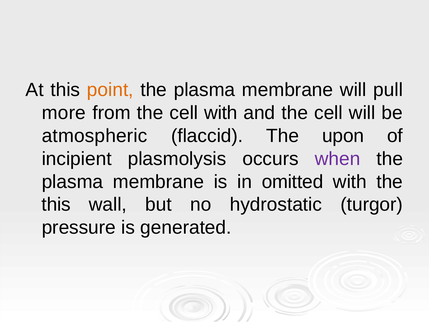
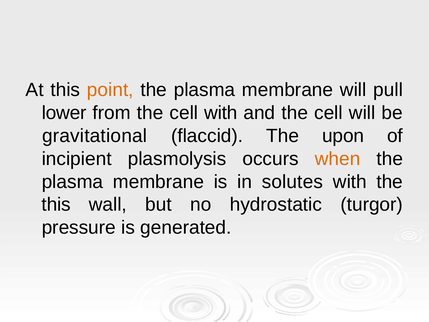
more: more -> lower
atmospheric: atmospheric -> gravitational
when colour: purple -> orange
omitted: omitted -> solutes
